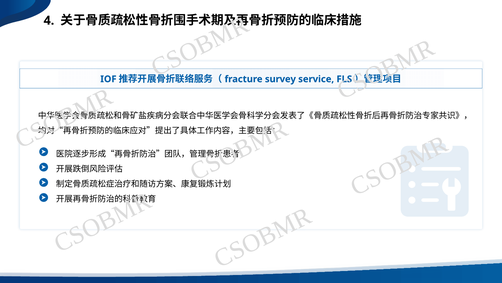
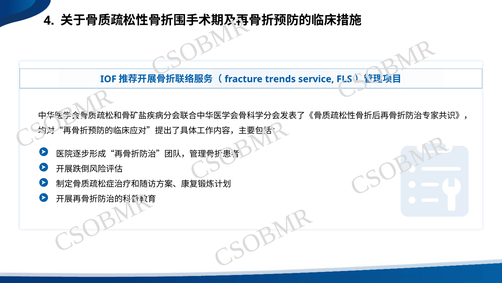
survey: survey -> trends
